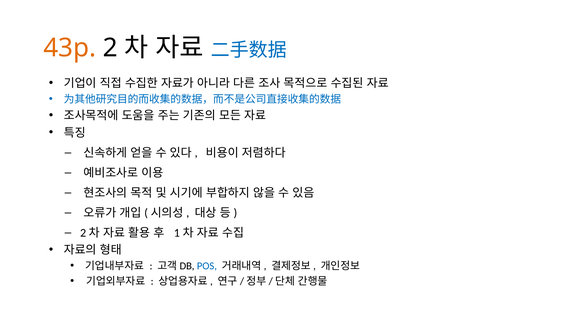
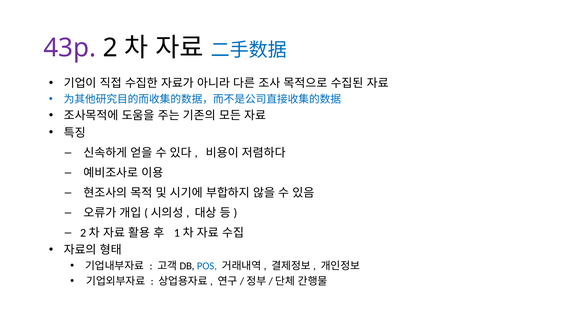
43p colour: orange -> purple
